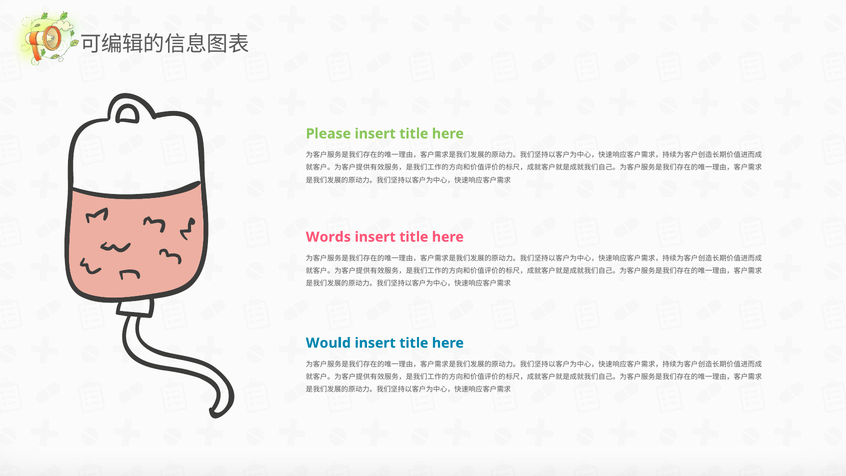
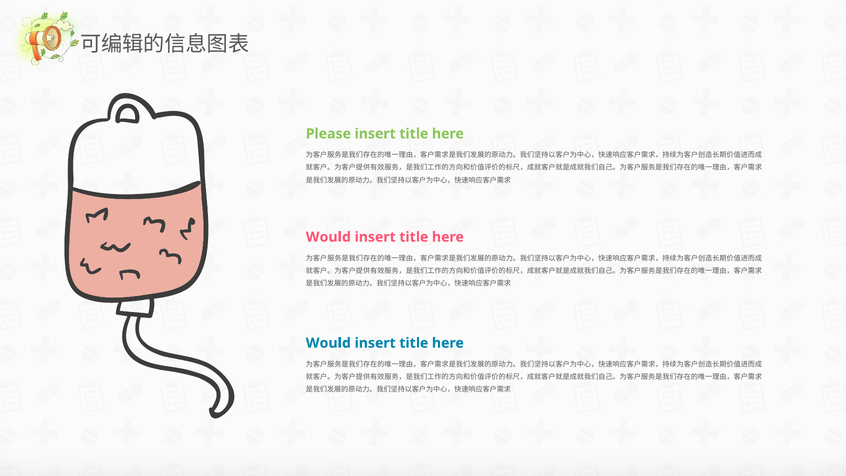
Words at (328, 237): Words -> Would
